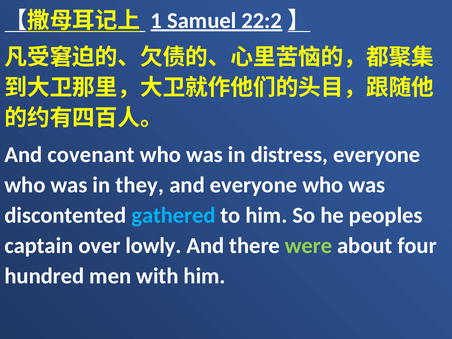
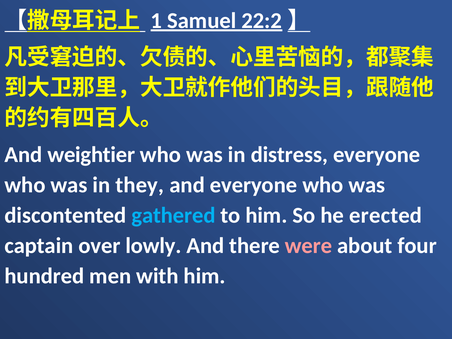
covenant: covenant -> weightier
peoples: peoples -> erected
were colour: light green -> pink
